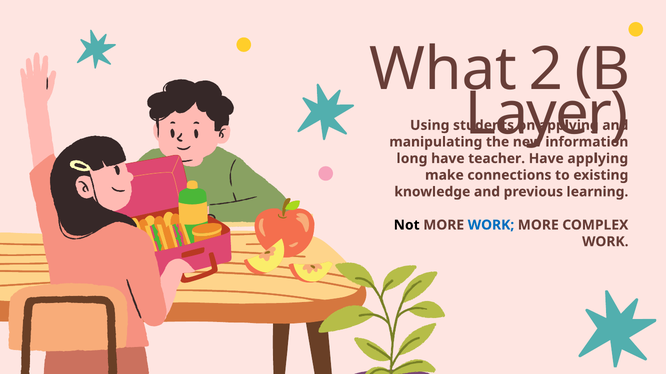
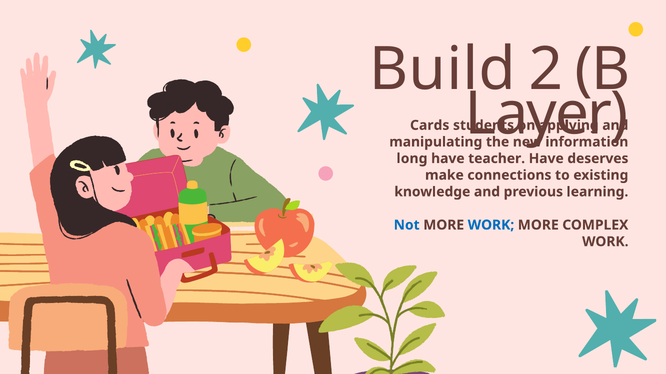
What: What -> Build
Using: Using -> Cards
Have applying: applying -> deserves
Not colour: black -> blue
